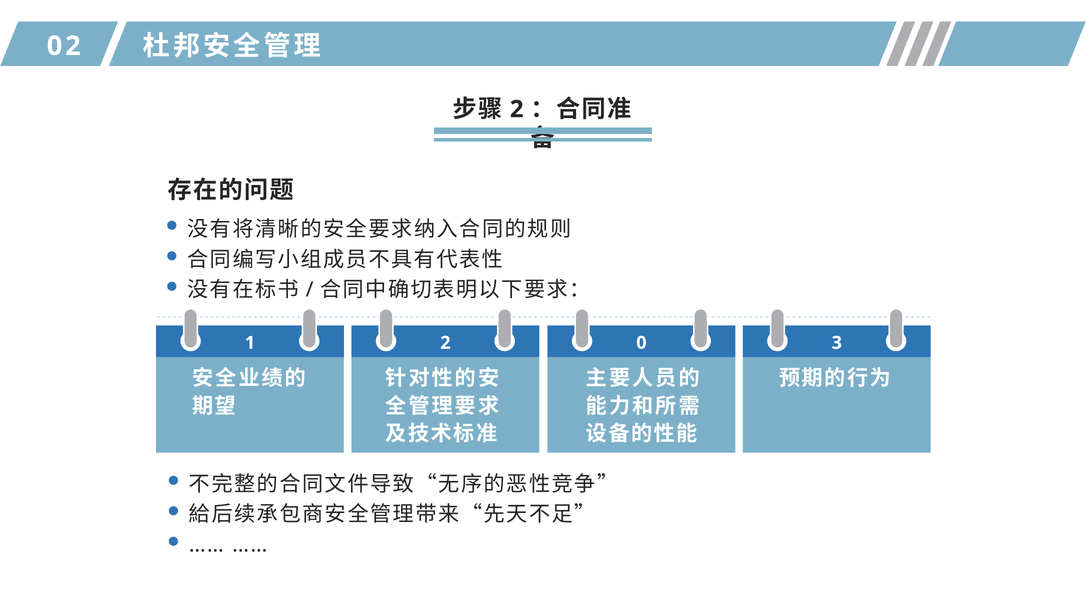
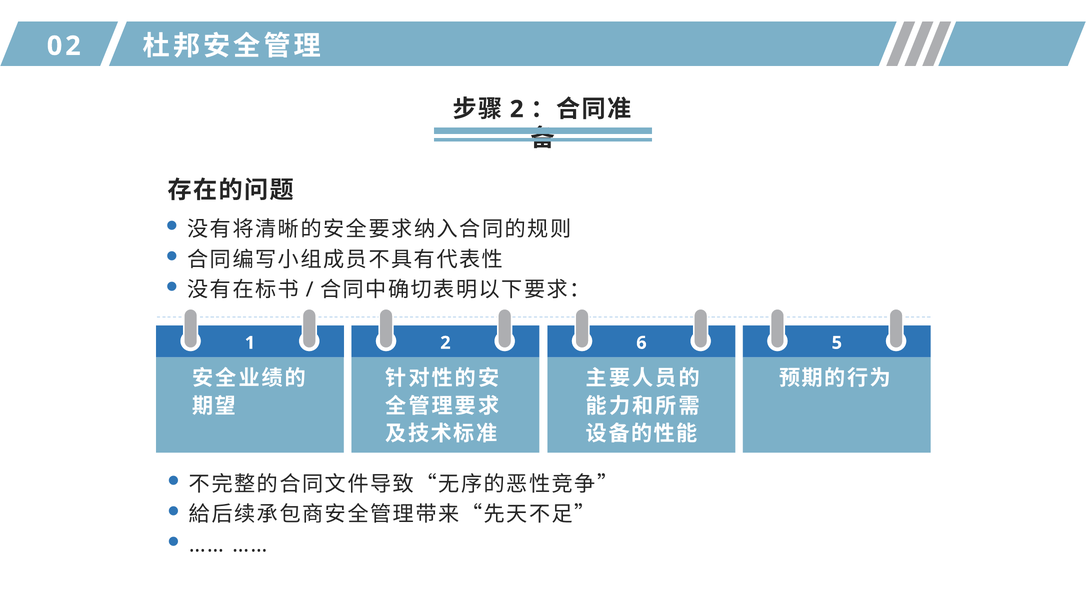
0: 0 -> 6
3: 3 -> 5
